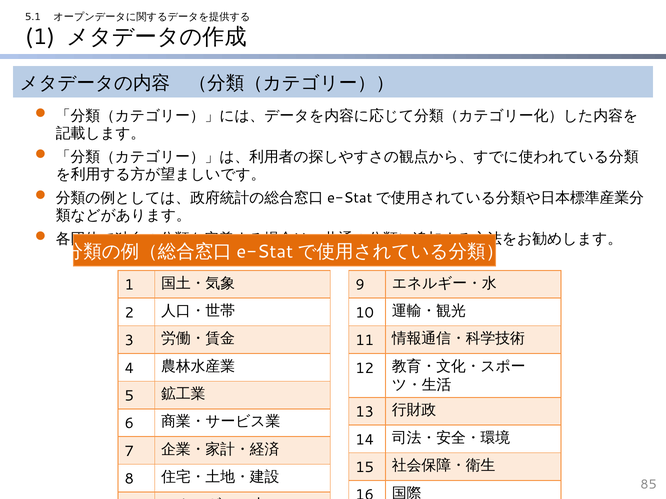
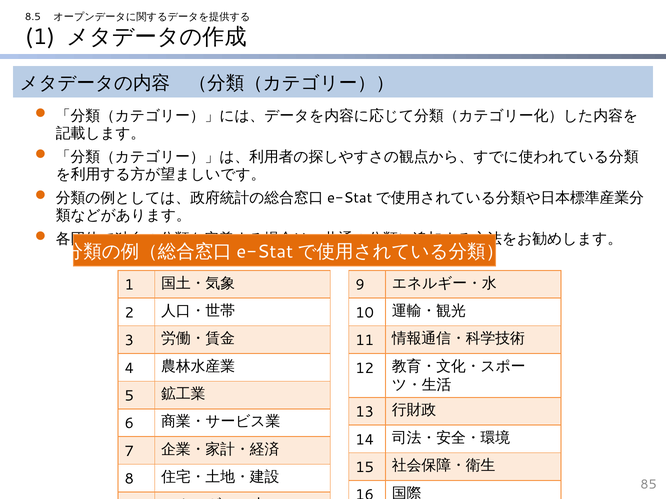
5.1: 5.1 -> 8.5
